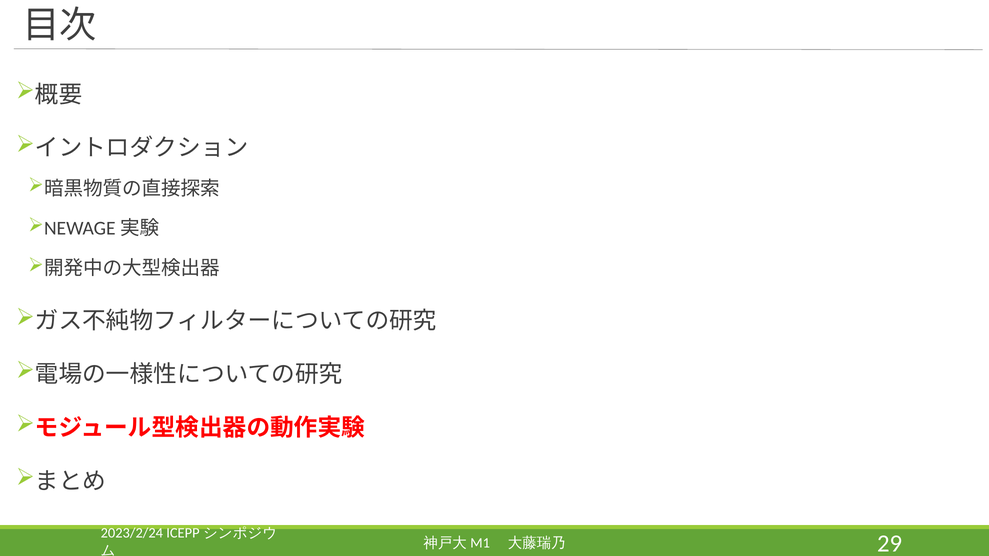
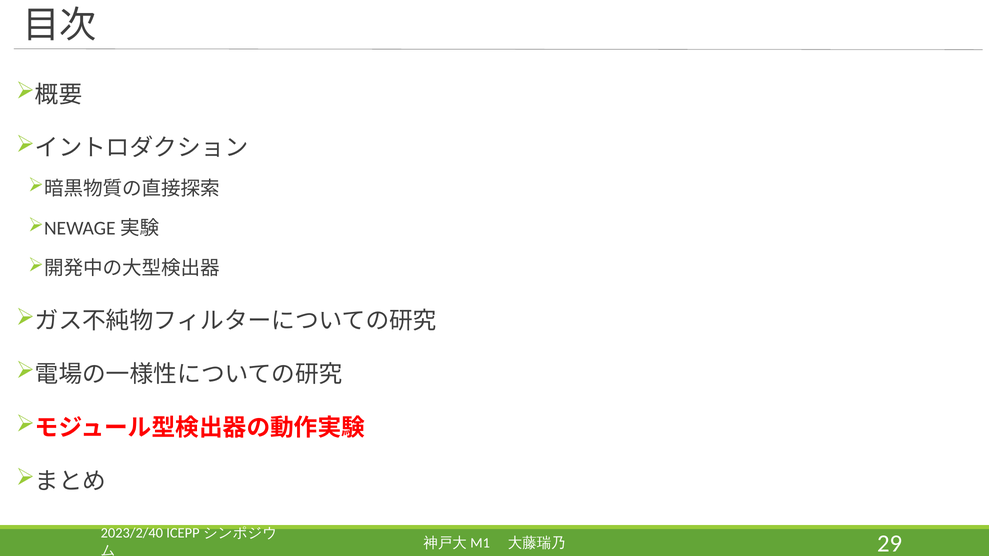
2023/2/24: 2023/2/24 -> 2023/2/40
